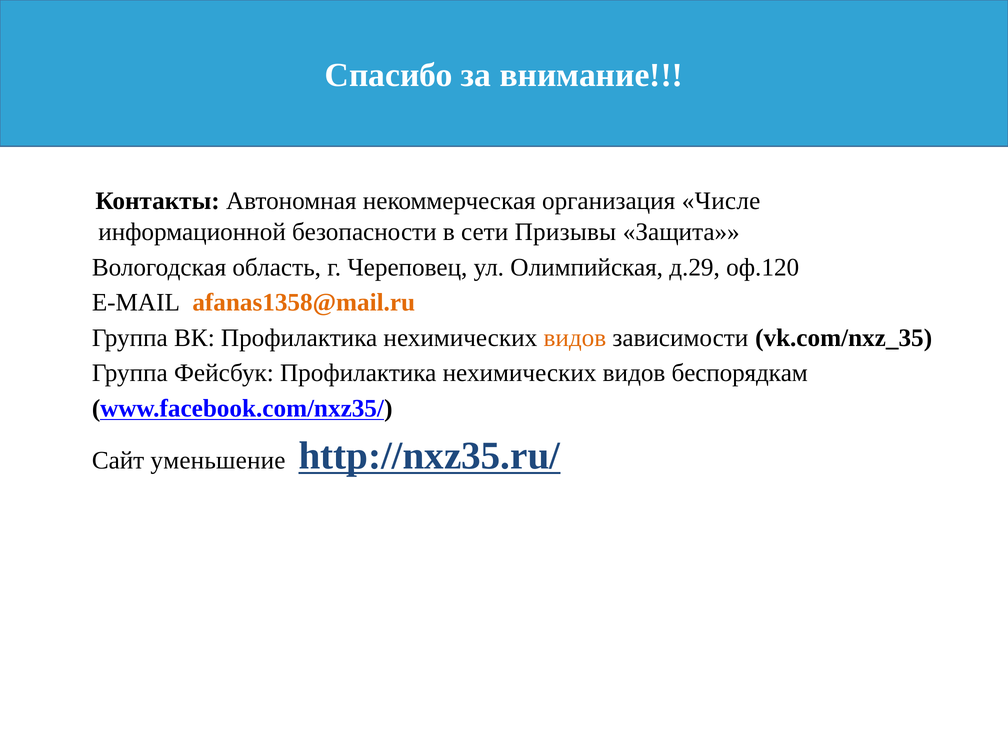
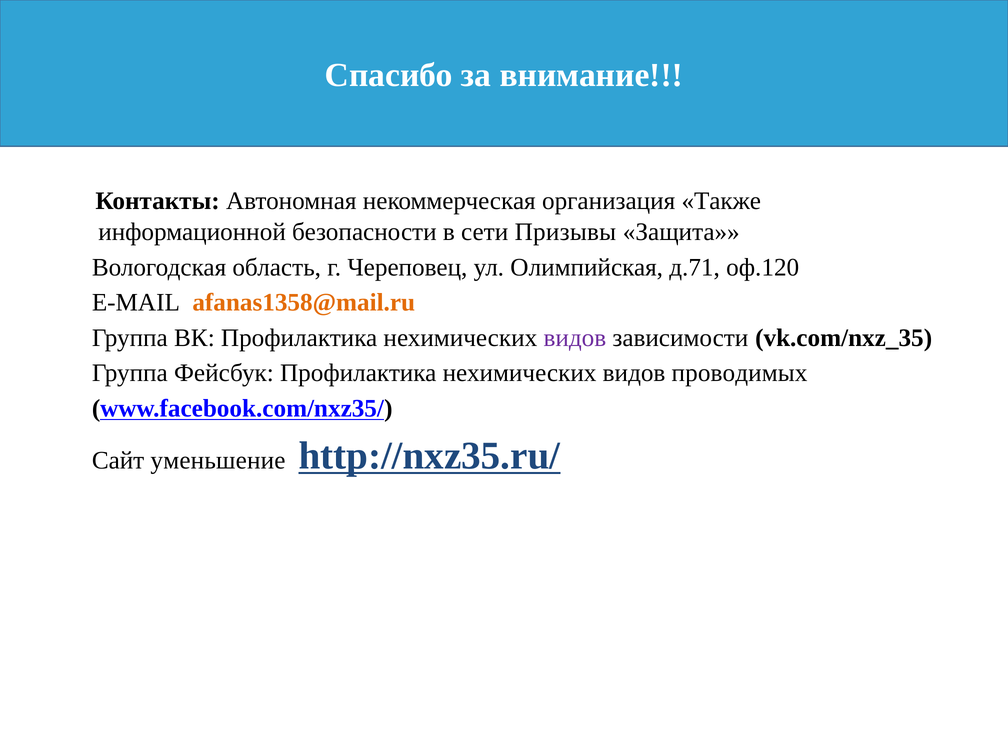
Числе: Числе -> Также
д.29: д.29 -> д.71
видов at (575, 338) colour: orange -> purple
беспорядкам: беспорядкам -> проводимых
